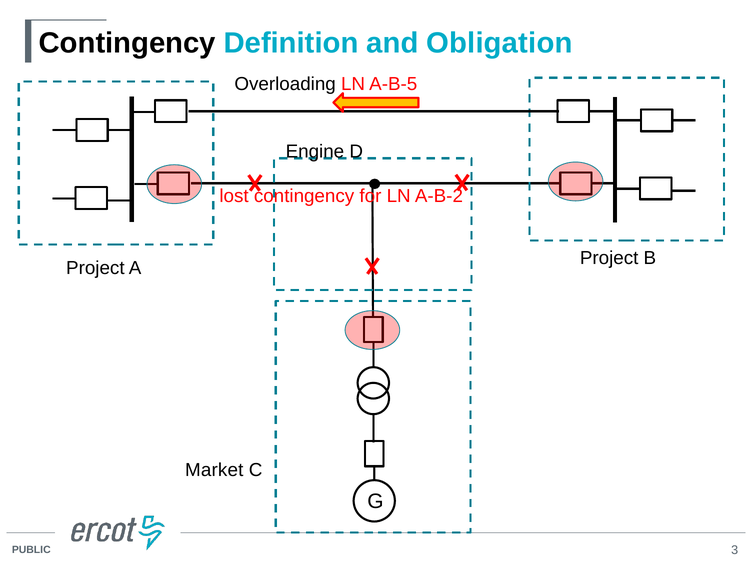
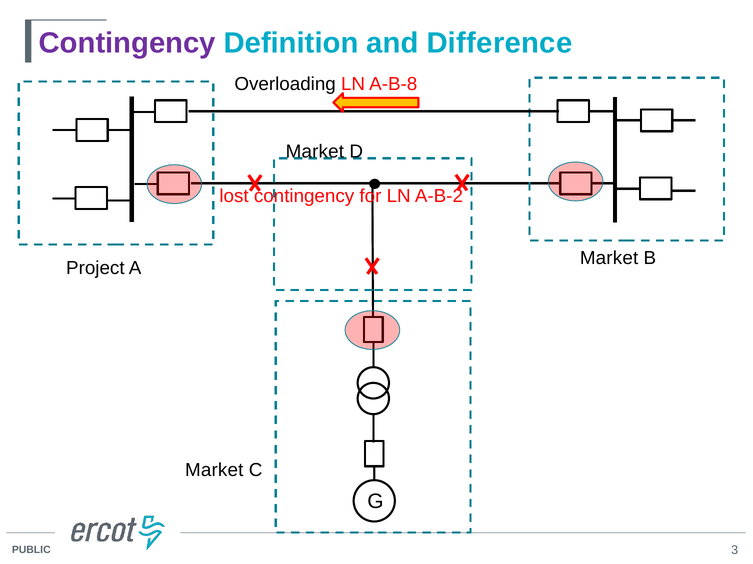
Contingency at (127, 43) colour: black -> purple
Obligation: Obligation -> Difference
A-B-5: A-B-5 -> A-B-8
Engine at (315, 152): Engine -> Market
Project at (609, 259): Project -> Market
